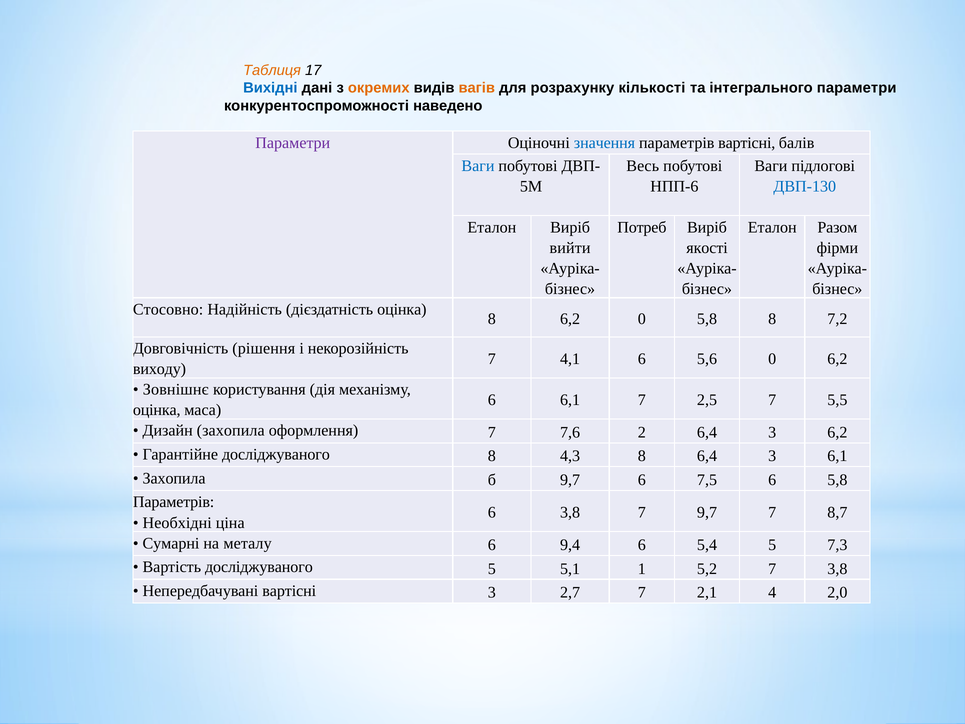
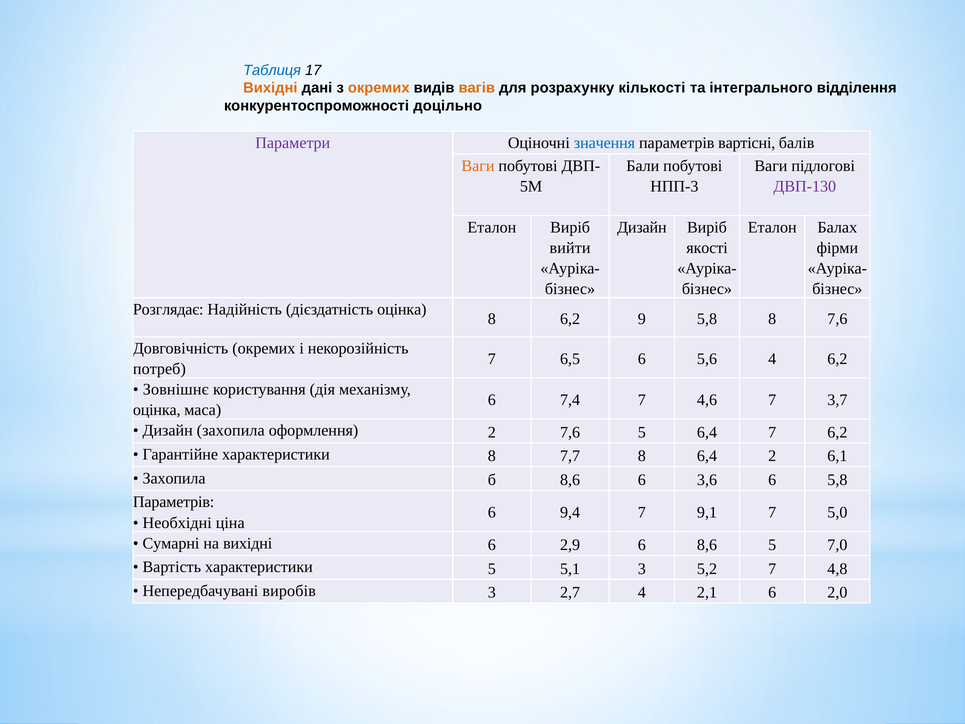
Таблиця colour: orange -> blue
Вихідні at (270, 88) colour: blue -> orange
інтегрального параметри: параметри -> відділення
наведено: наведено -> доцільно
Ваги at (478, 166) colour: blue -> orange
Весь: Весь -> Бали
НПП-6: НПП-6 -> НПП-3
ДВП-130 colour: blue -> purple
Потреб at (642, 227): Потреб -> Дизайн
Разом: Разом -> Балах
Стосовно: Стосовно -> Розглядає
6,2 0: 0 -> 9
8 7,2: 7,2 -> 7,6
Довговічність рішення: рішення -> окремих
4,1: 4,1 -> 6,5
5,6 0: 0 -> 4
виходу: виходу -> потреб
6 6,1: 6,1 -> 7,4
2,5: 2,5 -> 4,6
5,5: 5,5 -> 3,7
оформлення 7: 7 -> 2
7,6 2: 2 -> 5
3 at (772, 432): 3 -> 7
Гарантійне досліджуваного: досліджуваного -> характеристики
4,3: 4,3 -> 7,7
8 6,4 3: 3 -> 2
б 9,7: 9,7 -> 8,6
7,5: 7,5 -> 3,6
6 3,8: 3,8 -> 9,4
7 9,7: 9,7 -> 9,1
8,7: 8,7 -> 5,0
на металу: металу -> вихідні
9,4: 9,4 -> 2,9
6 5,4: 5,4 -> 8,6
7,3: 7,3 -> 7,0
Вартість досліджуваного: досліджуваного -> характеристики
5,1 1: 1 -> 3
7 3,8: 3,8 -> 4,8
Непередбачувані вартісні: вартісні -> виробів
2,7 7: 7 -> 4
2,1 4: 4 -> 6
